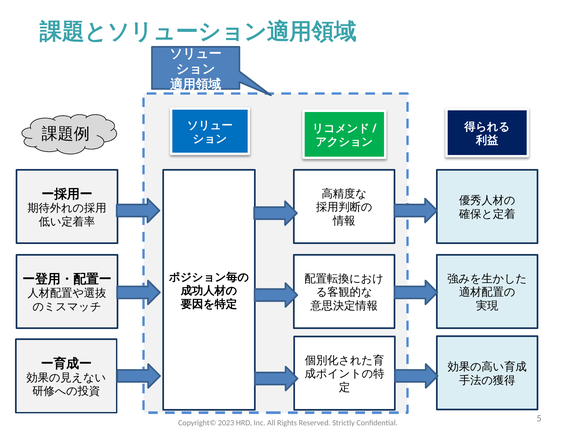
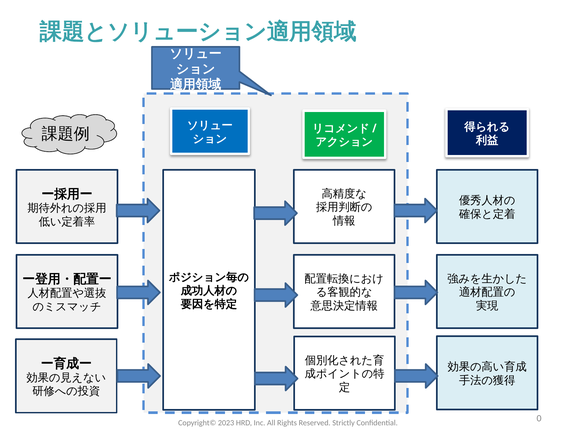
5: 5 -> 0
